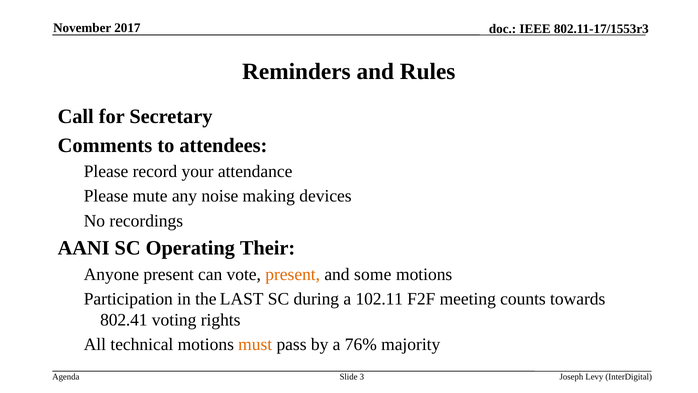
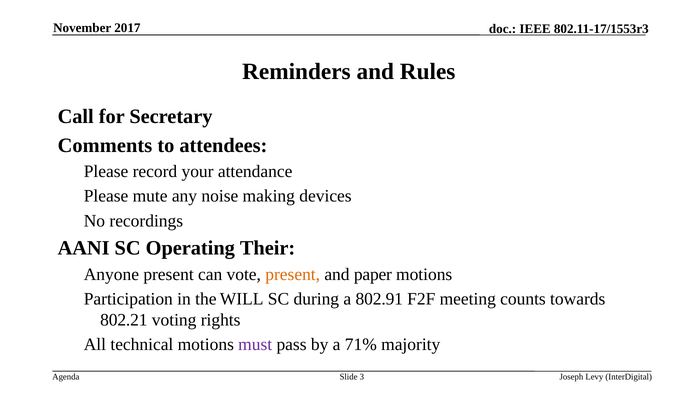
some: some -> paper
LAST: LAST -> WILL
102.11: 102.11 -> 802.91
802.41: 802.41 -> 802.21
must colour: orange -> purple
76%: 76% -> 71%
